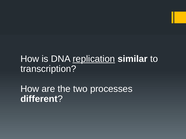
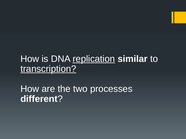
transcription underline: none -> present
